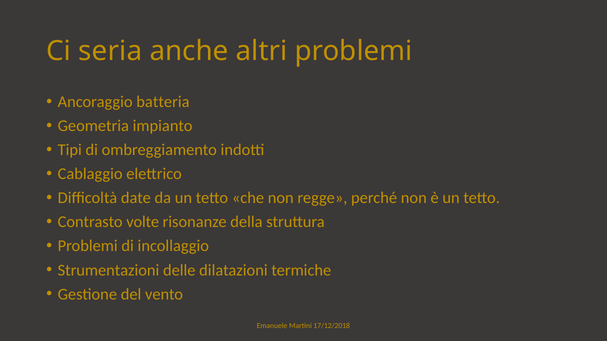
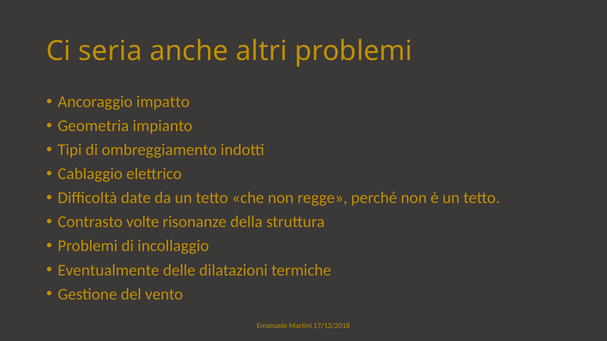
batteria: batteria -> impatto
Strumentazioni: Strumentazioni -> Eventualmente
